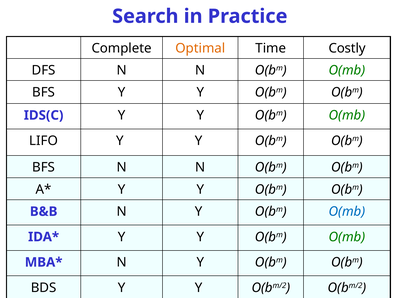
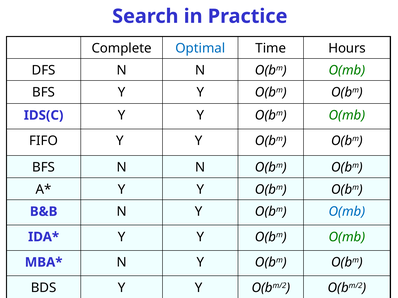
Optimal colour: orange -> blue
Costly: Costly -> Hours
LIFO: LIFO -> FIFO
